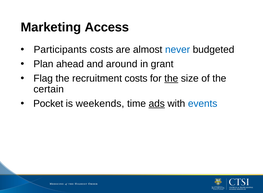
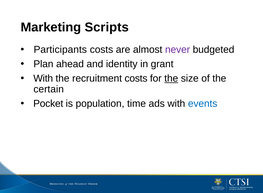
Access: Access -> Scripts
never colour: blue -> purple
around: around -> identity
Flag at (43, 78): Flag -> With
weekends: weekends -> population
ads underline: present -> none
